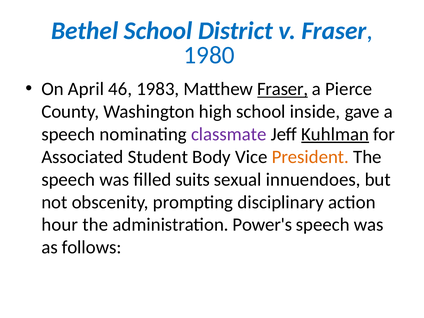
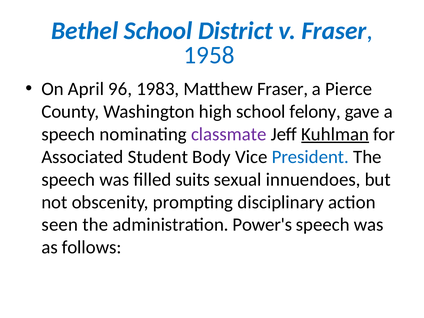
1980: 1980 -> 1958
46: 46 -> 96
Fraser at (283, 89) underline: present -> none
inside: inside -> felony
President colour: orange -> blue
hour: hour -> seen
